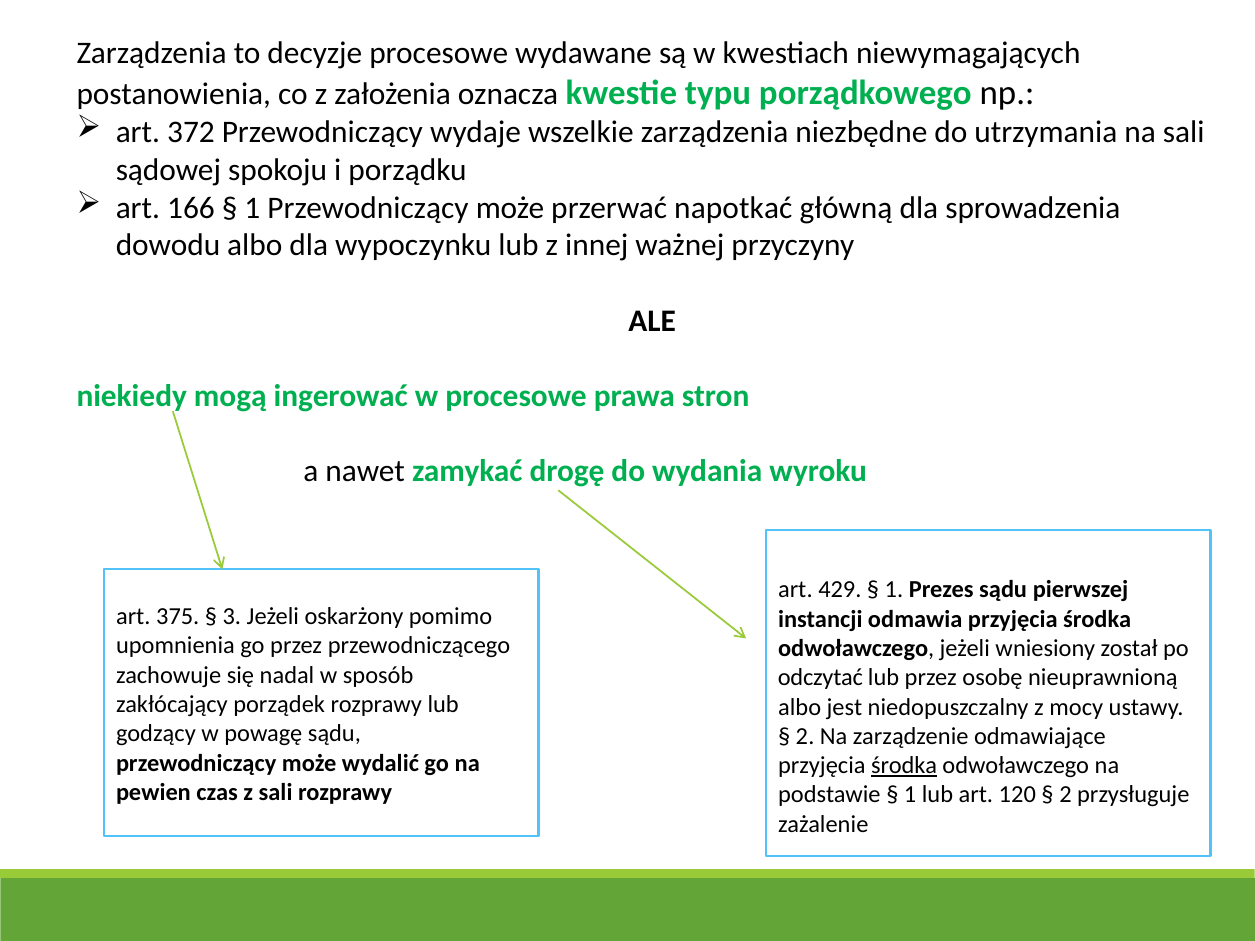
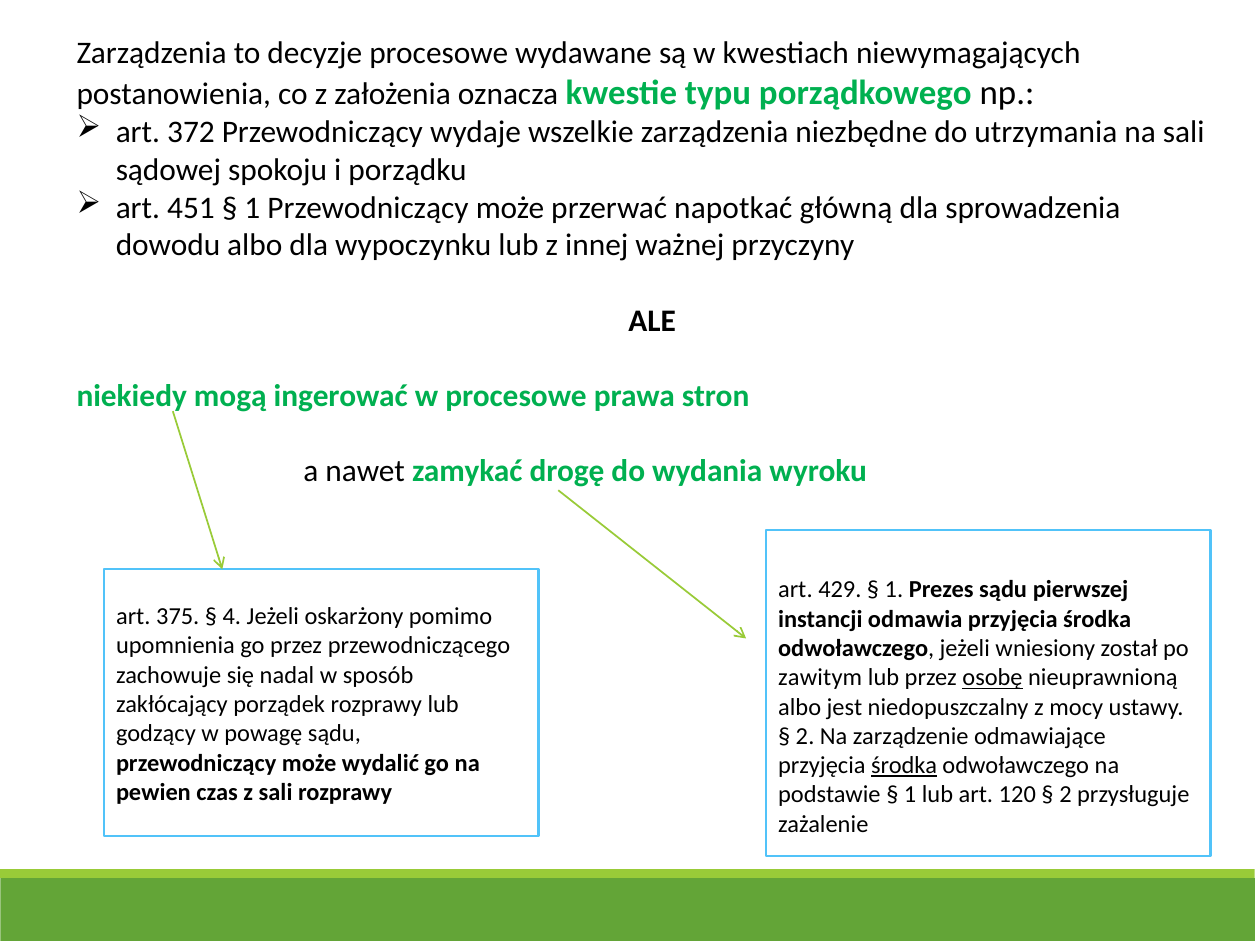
166: 166 -> 451
3: 3 -> 4
odczytać: odczytać -> zawitym
osobę underline: none -> present
